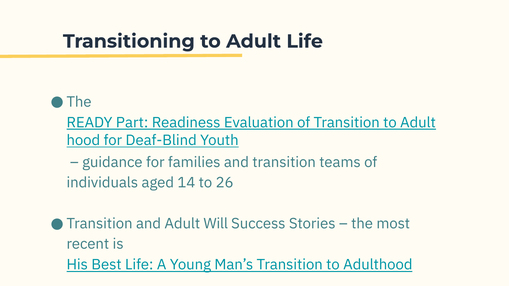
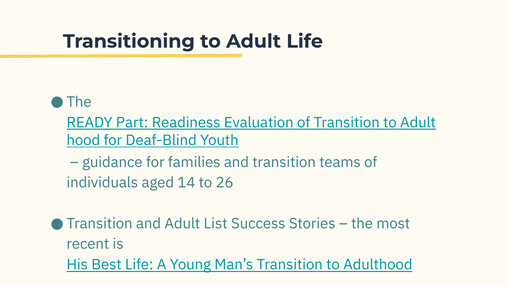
Will: Will -> List
